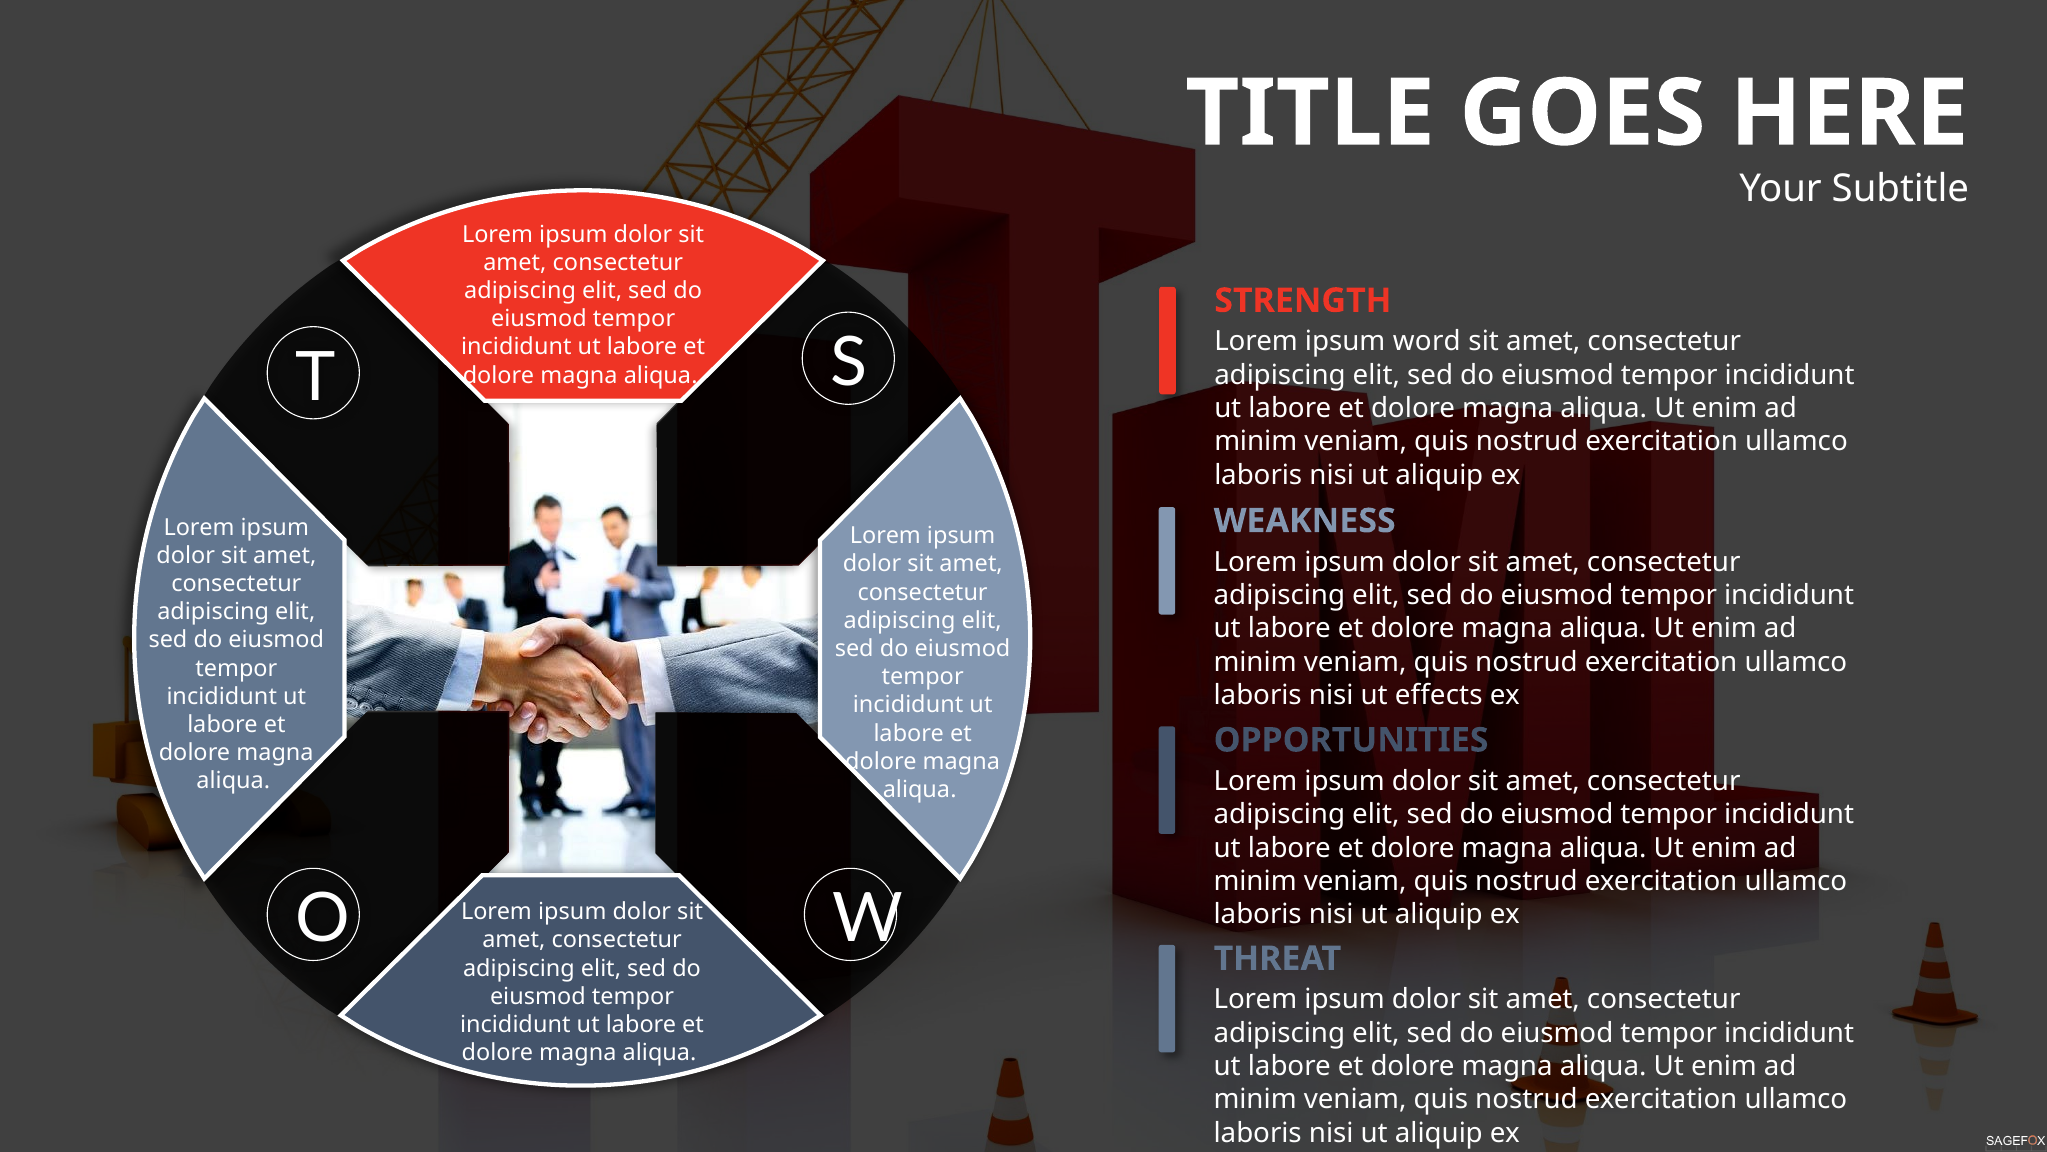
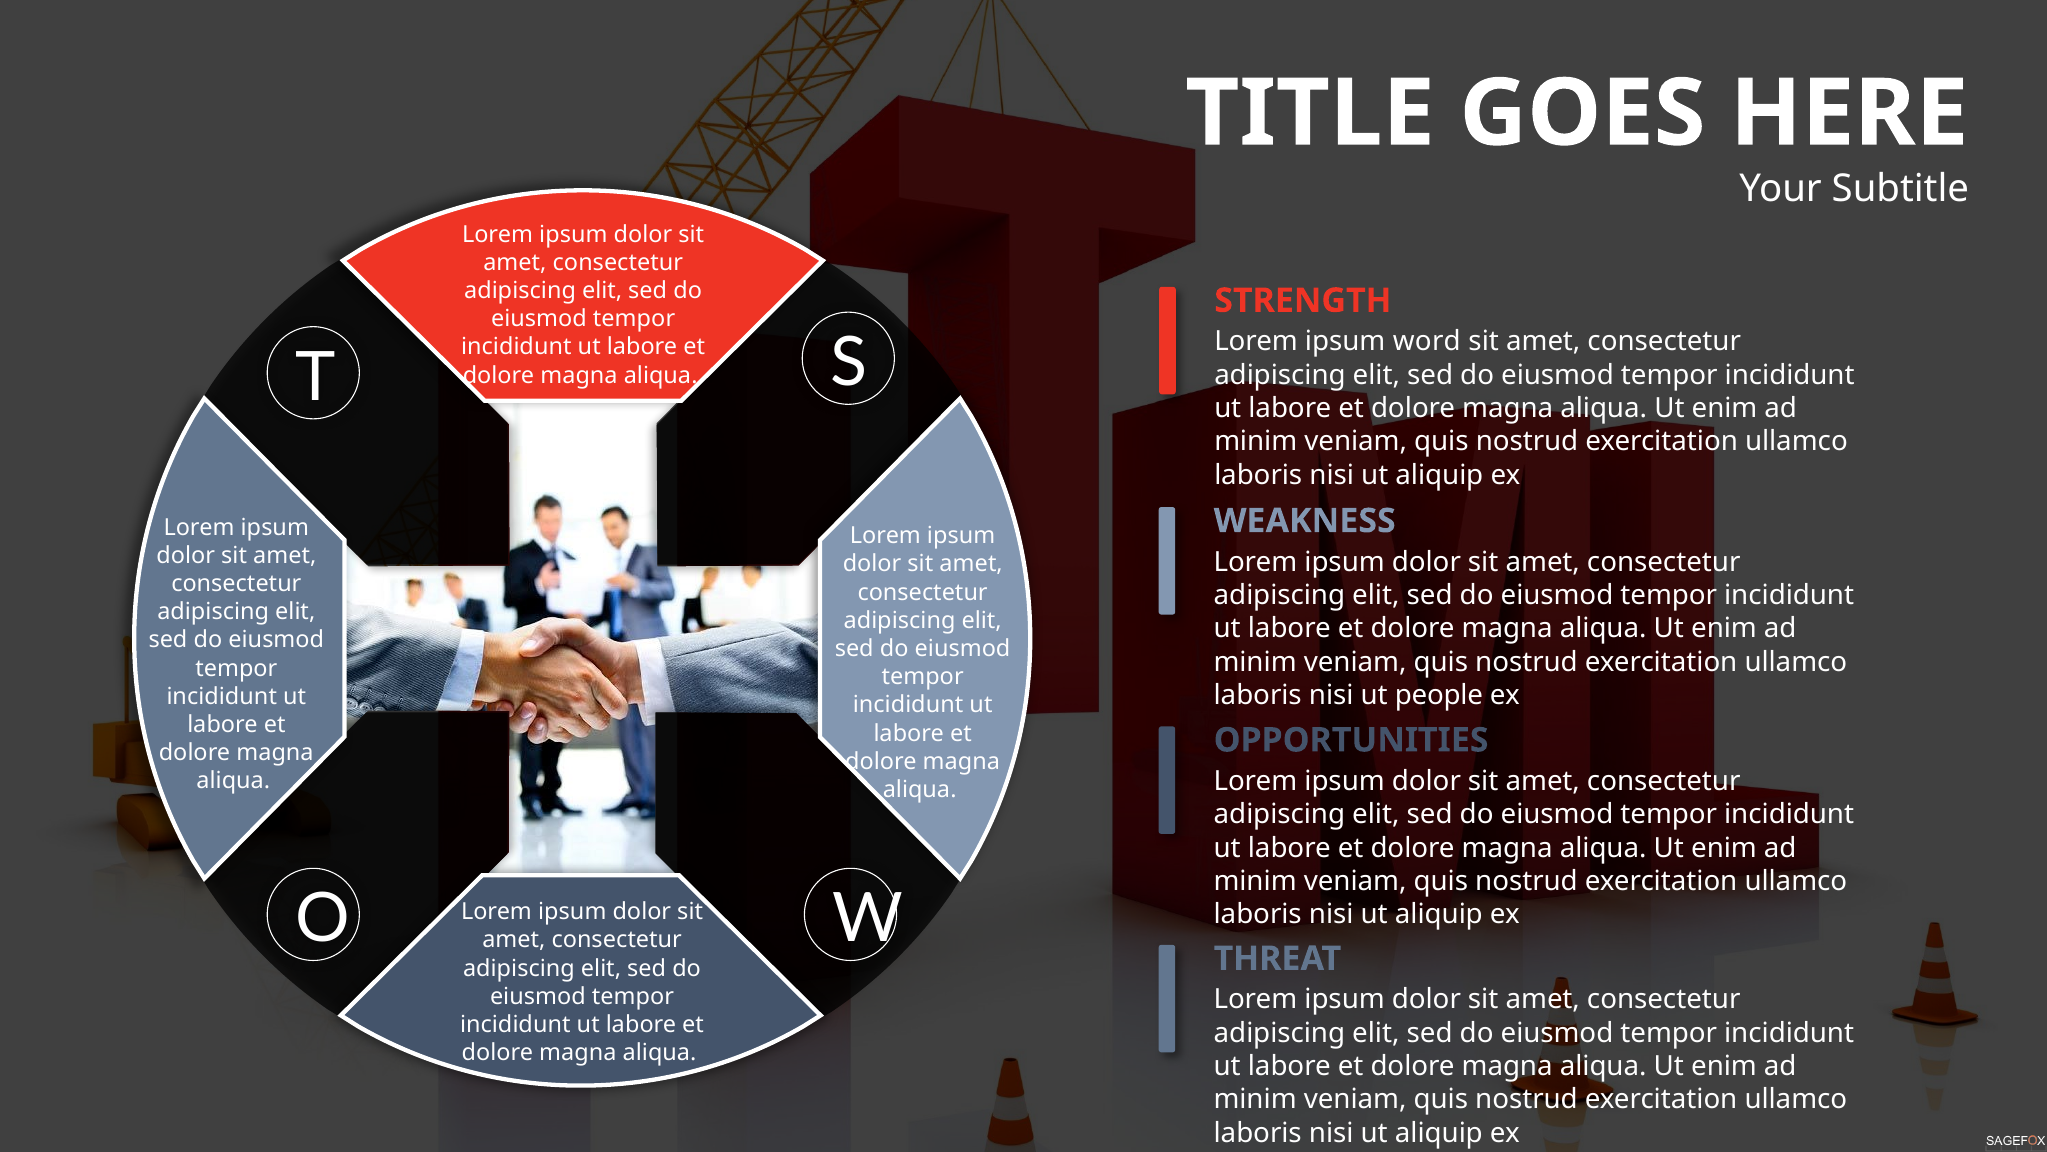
effects: effects -> people
